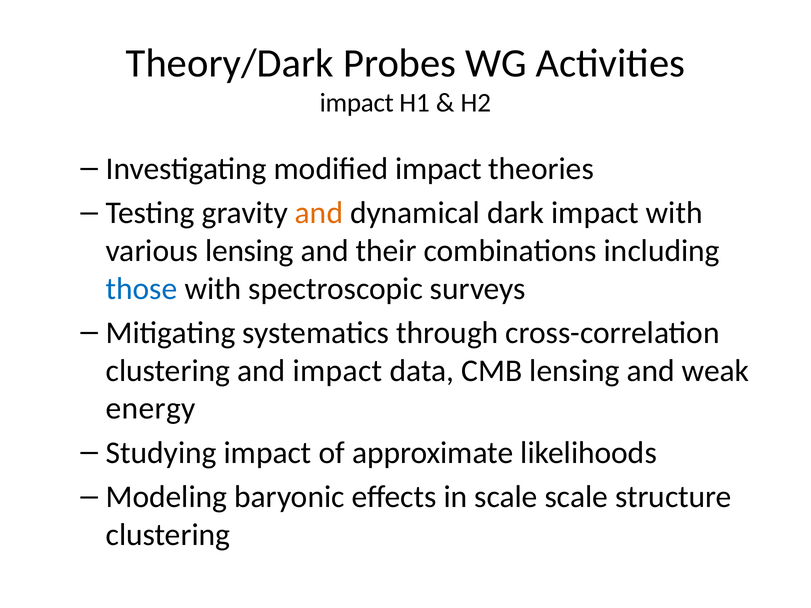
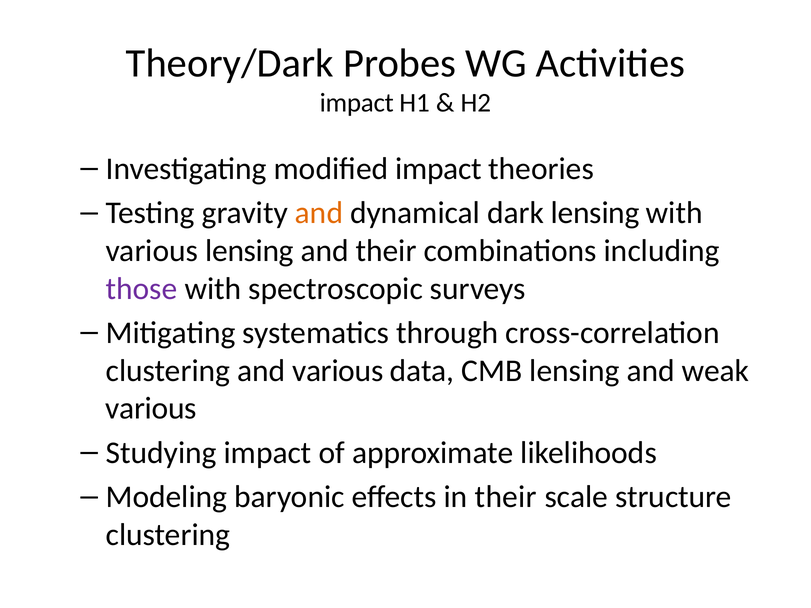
dark impact: impact -> lensing
those colour: blue -> purple
and impact: impact -> various
energy at (151, 409): energy -> various
in scale: scale -> their
